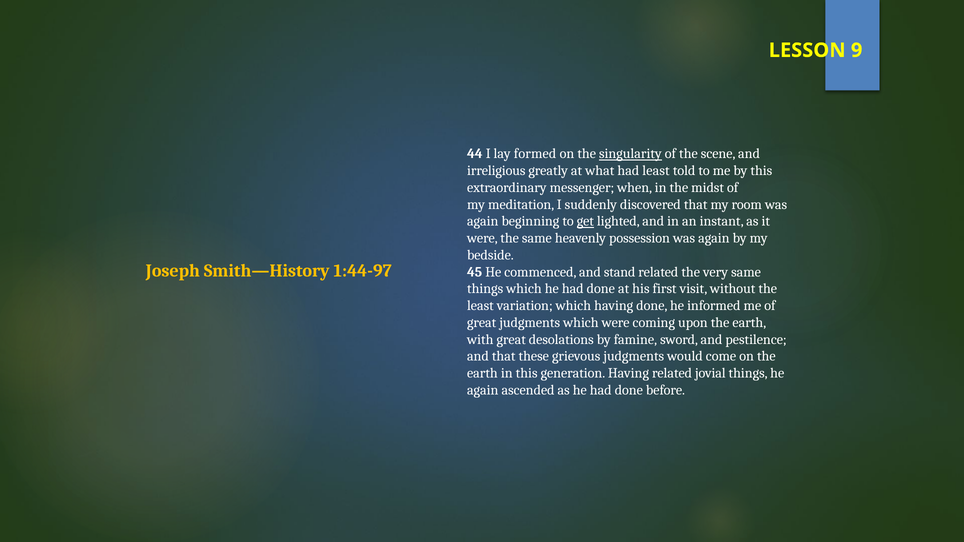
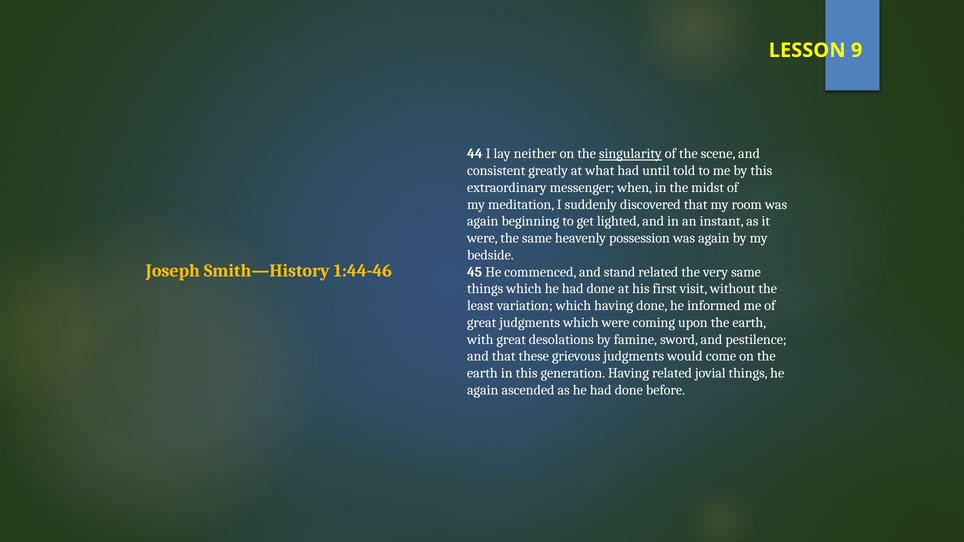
formed: formed -> neither
irreligious: irreligious -> consistent
had least: least -> until
get underline: present -> none
1:44-97: 1:44-97 -> 1:44-46
